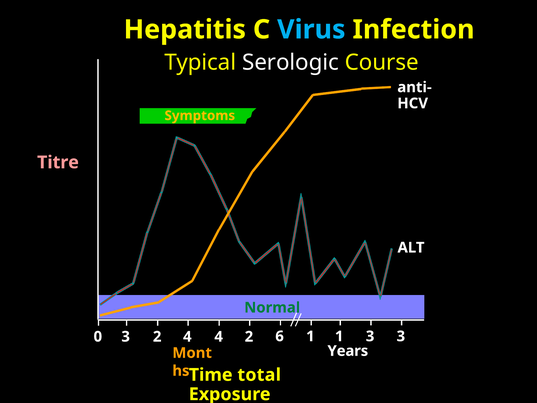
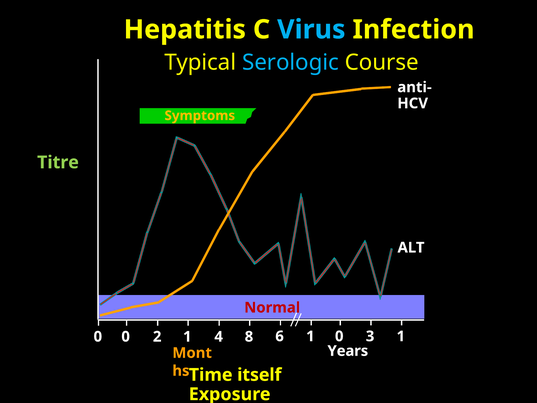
Serologic colour: white -> light blue
Titre colour: pink -> light green
Normal colour: green -> red
0 3: 3 -> 0
2 4: 4 -> 1
4 2: 2 -> 8
1 1: 1 -> 0
3 3: 3 -> 1
total: total -> itself
